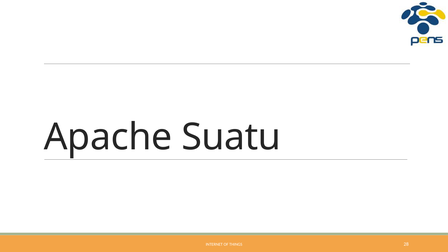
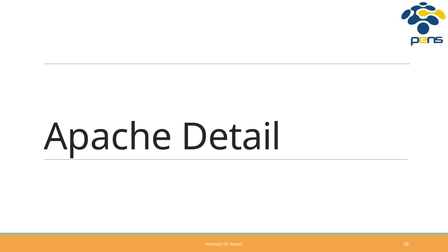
Suatu: Suatu -> Detail
